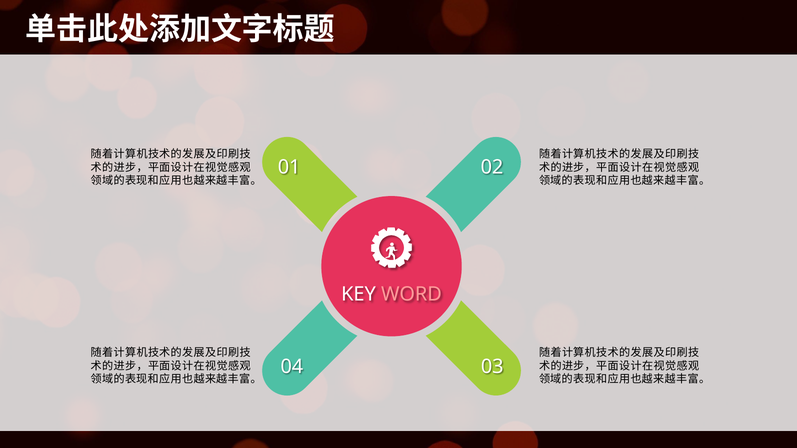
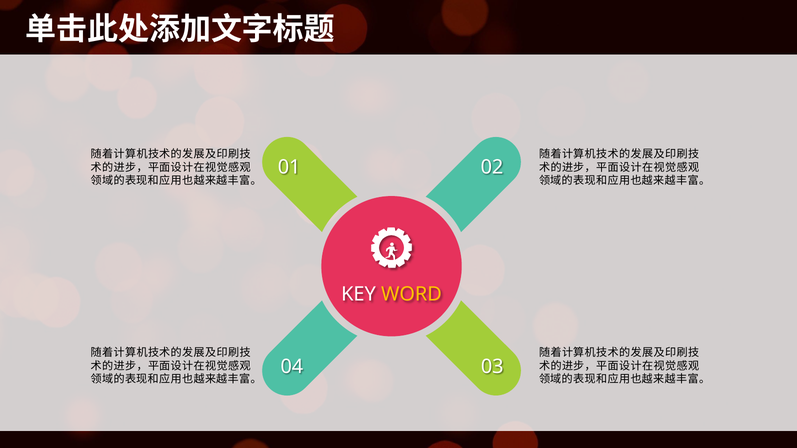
WORD colour: pink -> yellow
